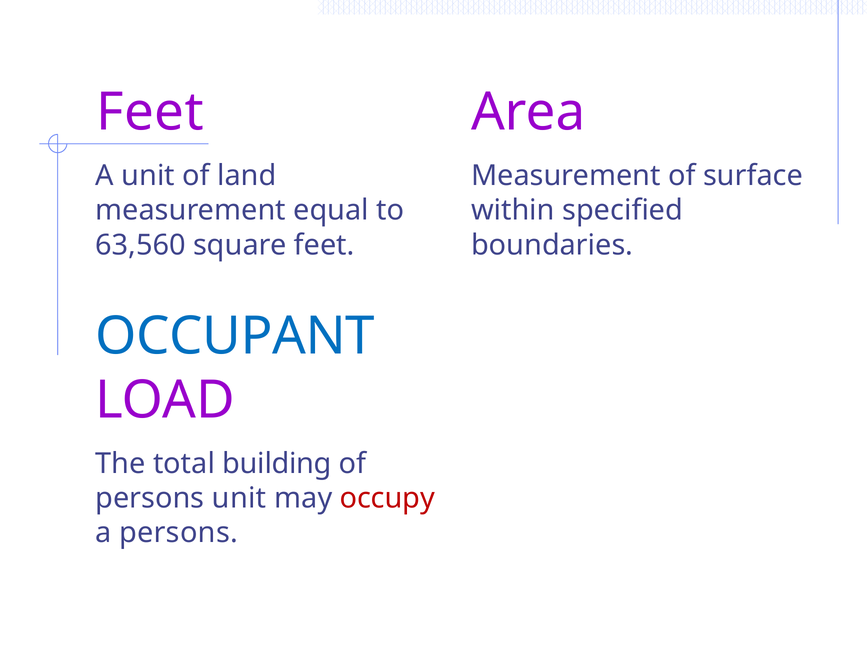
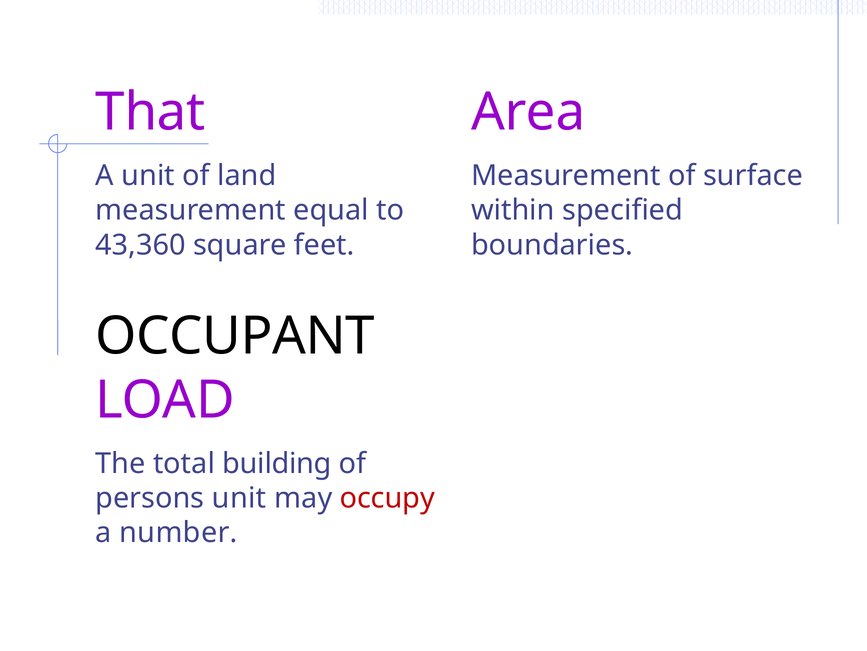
Feet at (150, 112): Feet -> That
63,560: 63,560 -> 43,360
OCCUPANT colour: blue -> black
a persons: persons -> number
